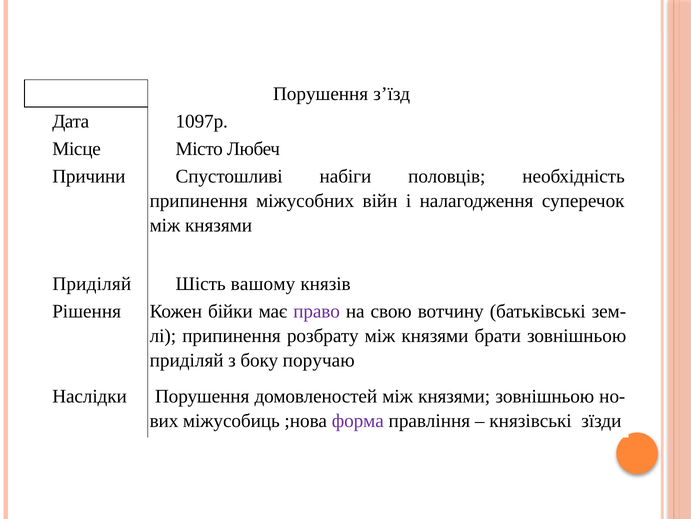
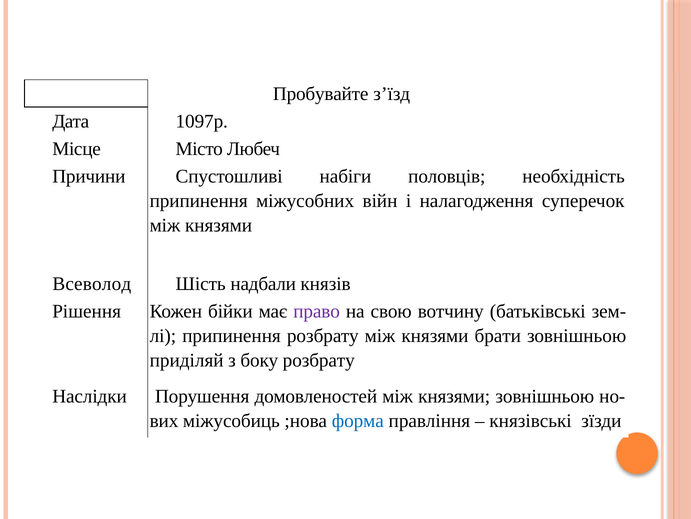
Порушення at (321, 94): Порушення -> Пробувайте
Приділяй at (92, 283): Приділяй -> Всеволод
вашому: вашому -> надбали
боку поручаю: поручаю -> розбрату
форма colour: purple -> blue
